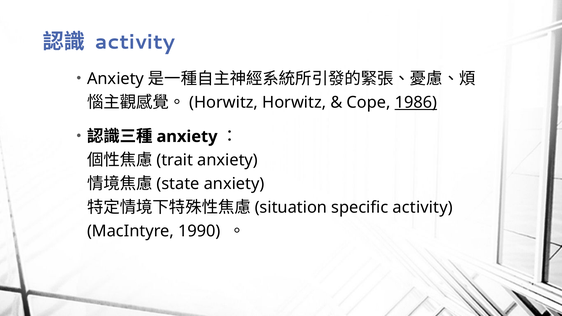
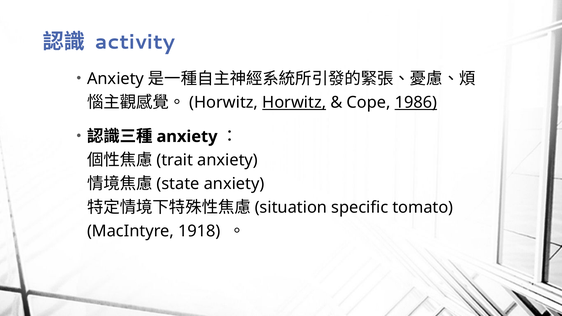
Horwitz at (294, 102) underline: none -> present
specific activity: activity -> tomato
1990: 1990 -> 1918
